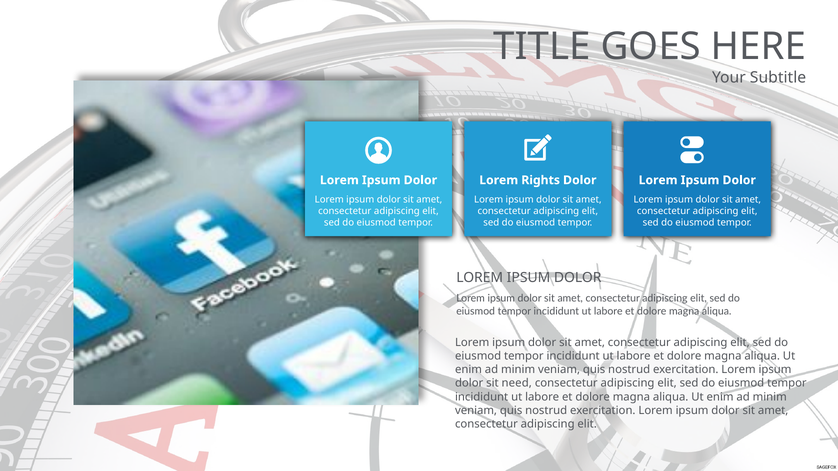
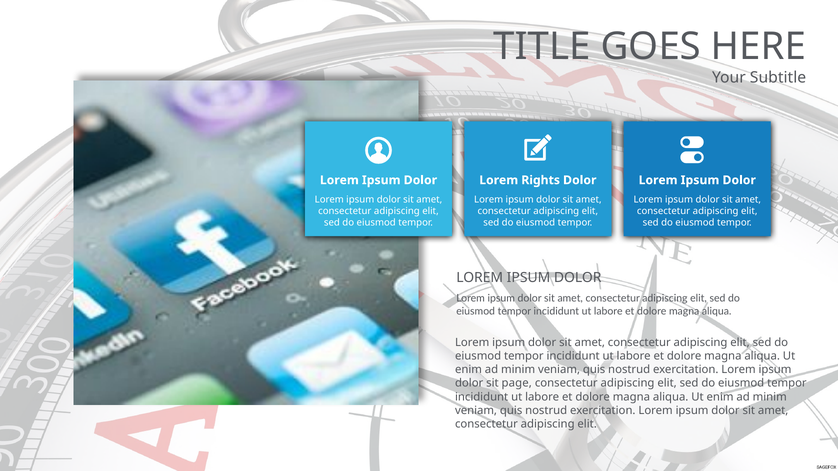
need: need -> page
